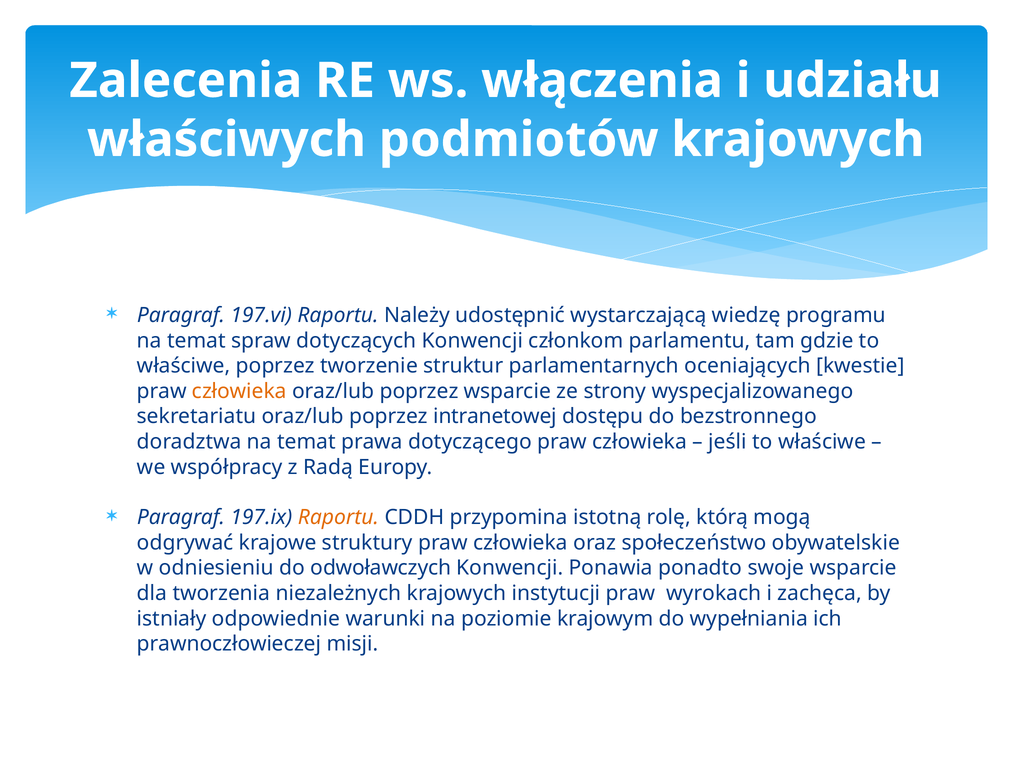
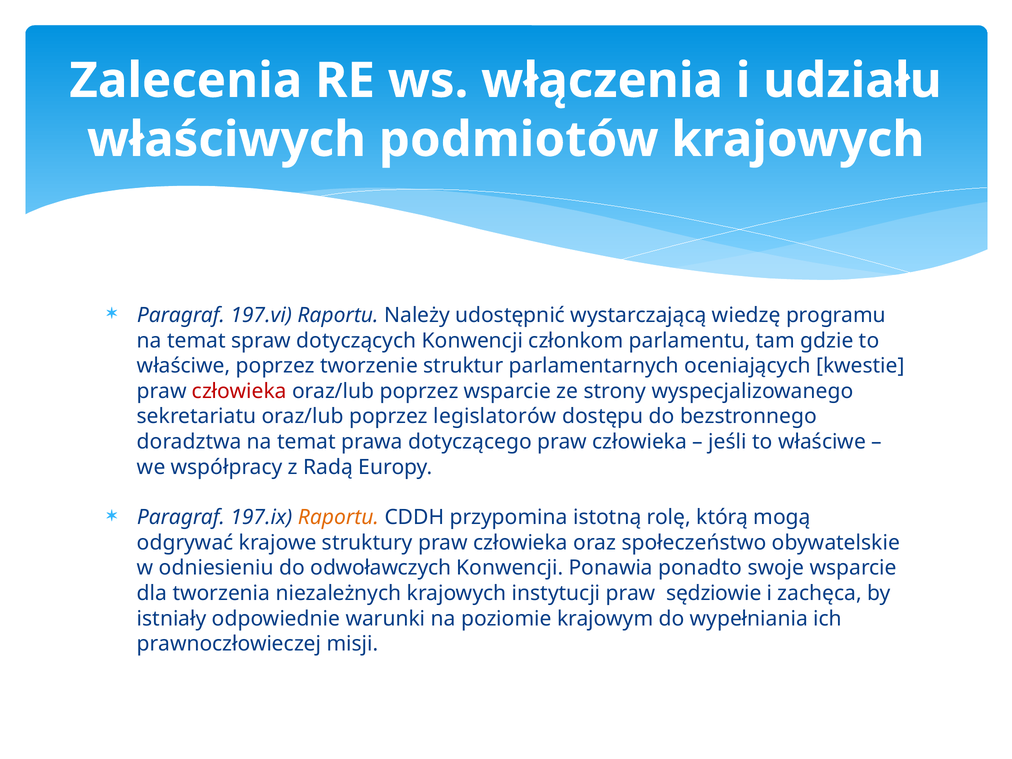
człowieka at (239, 391) colour: orange -> red
intranetowej: intranetowej -> legislatorów
wyrokach: wyrokach -> sędziowie
